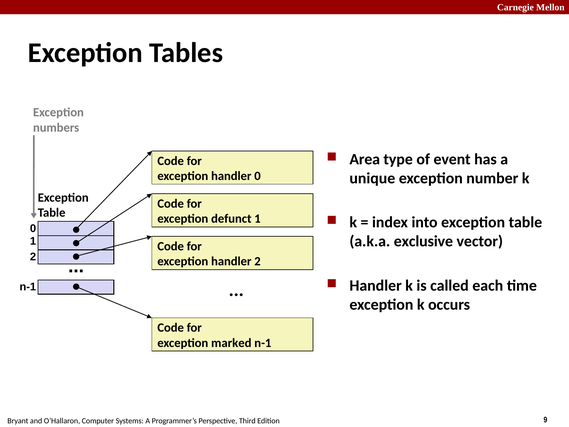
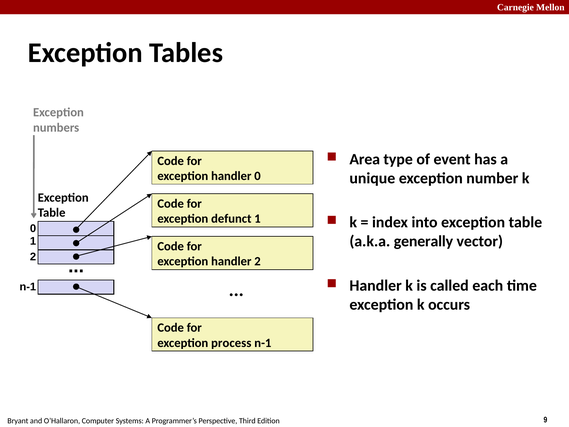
exclusive: exclusive -> generally
marked: marked -> process
